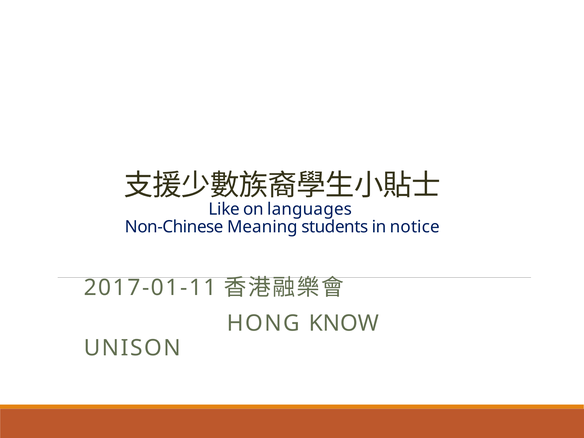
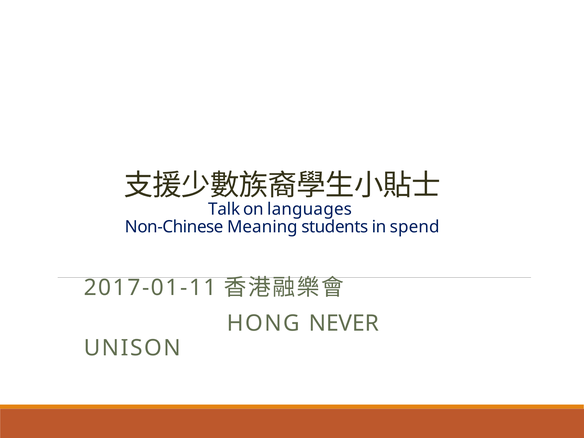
Like: Like -> Talk
notice: notice -> spend
KNOW: KNOW -> NEVER
